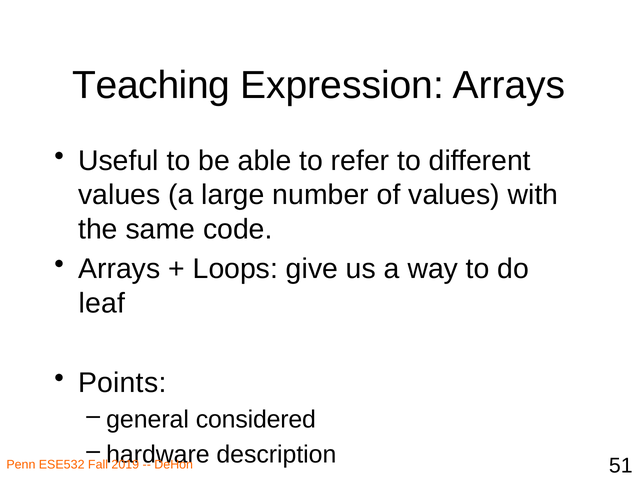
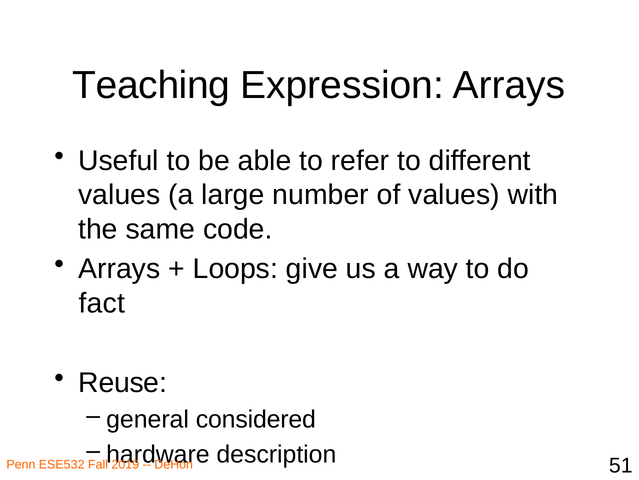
leaf: leaf -> fact
Points: Points -> Reuse
